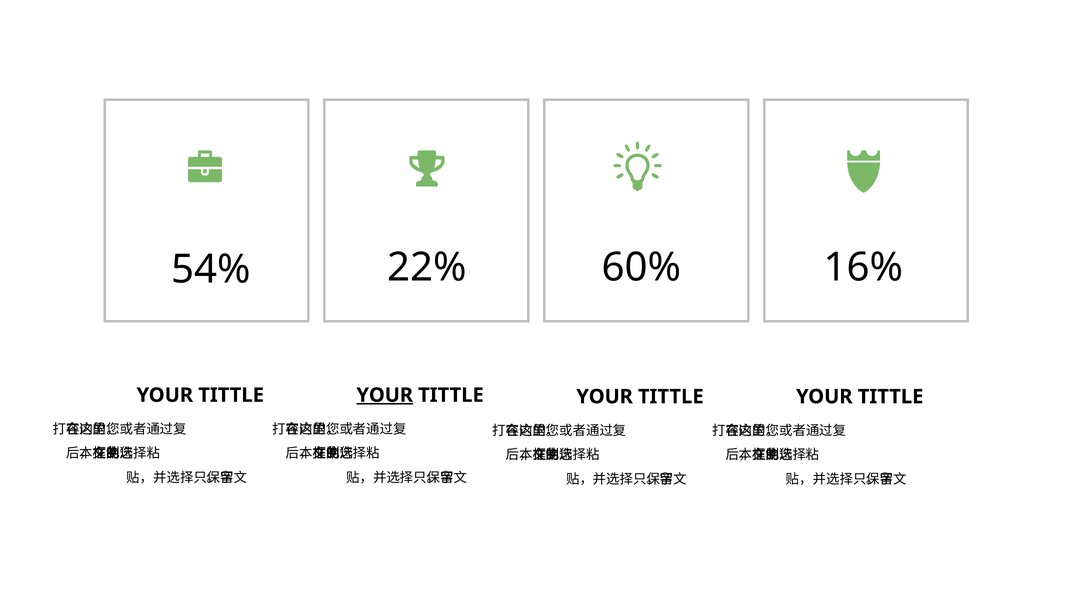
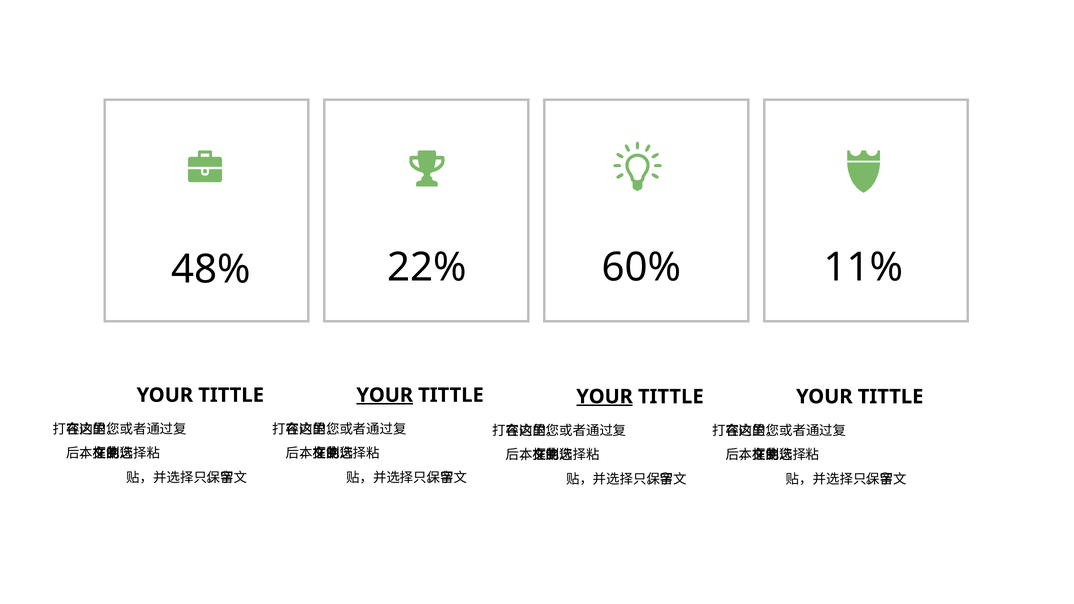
16%: 16% -> 11%
54%: 54% -> 48%
YOUR at (605, 397) underline: none -> present
